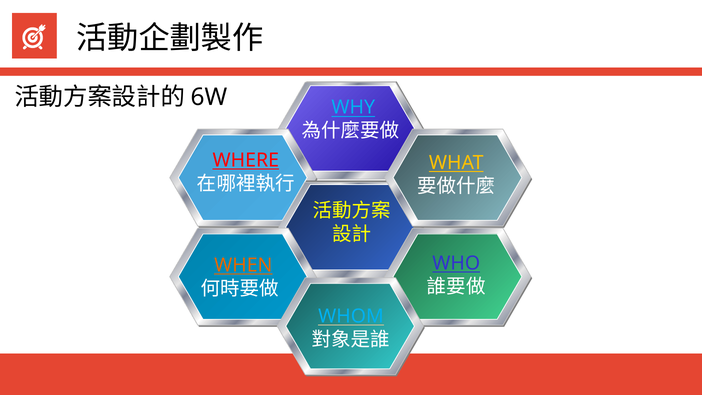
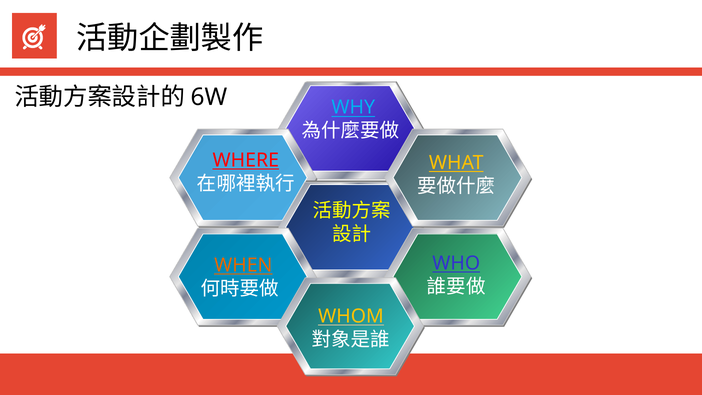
WHOM colour: light blue -> yellow
